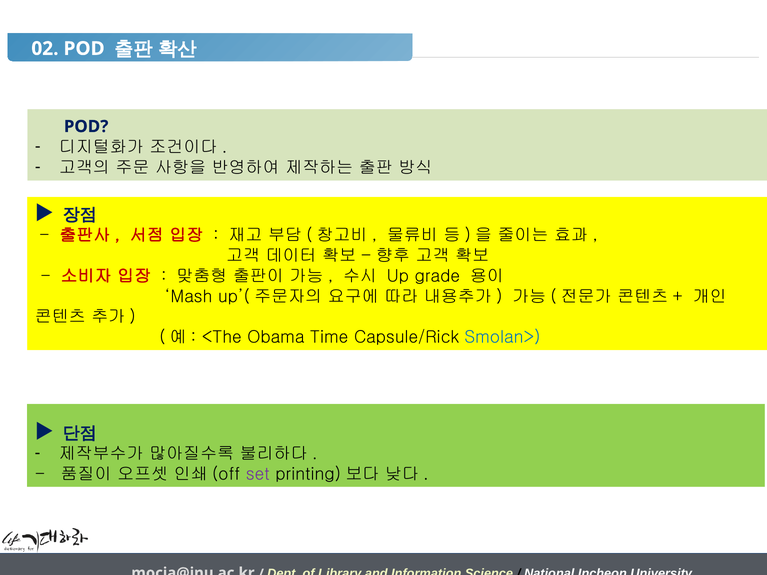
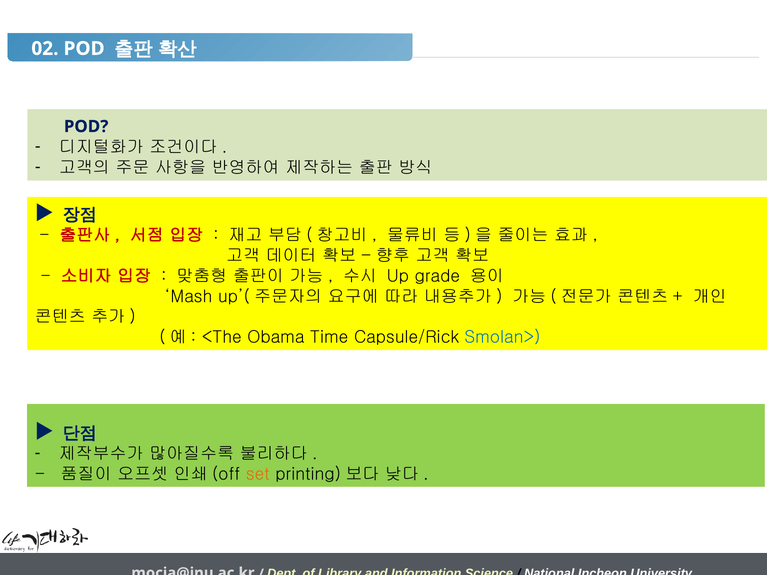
set colour: purple -> orange
